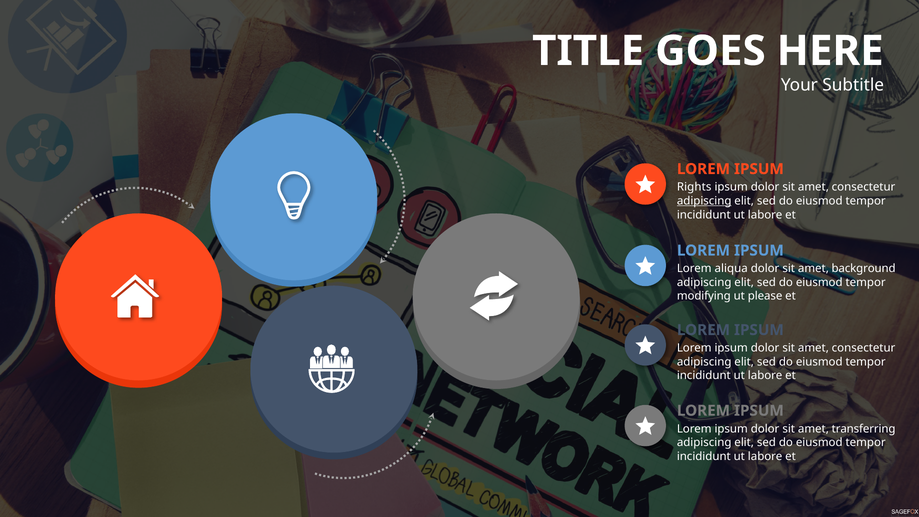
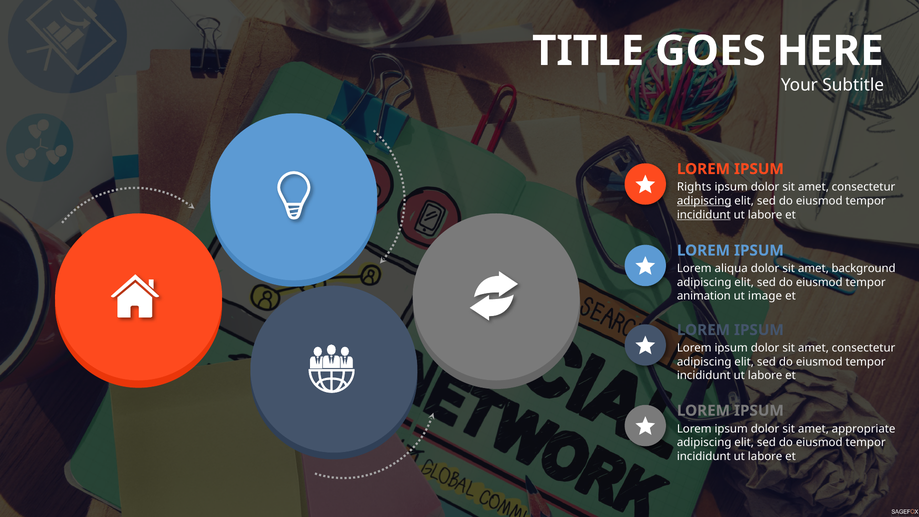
incididunt at (704, 215) underline: none -> present
modifying: modifying -> animation
please: please -> image
transferring: transferring -> appropriate
